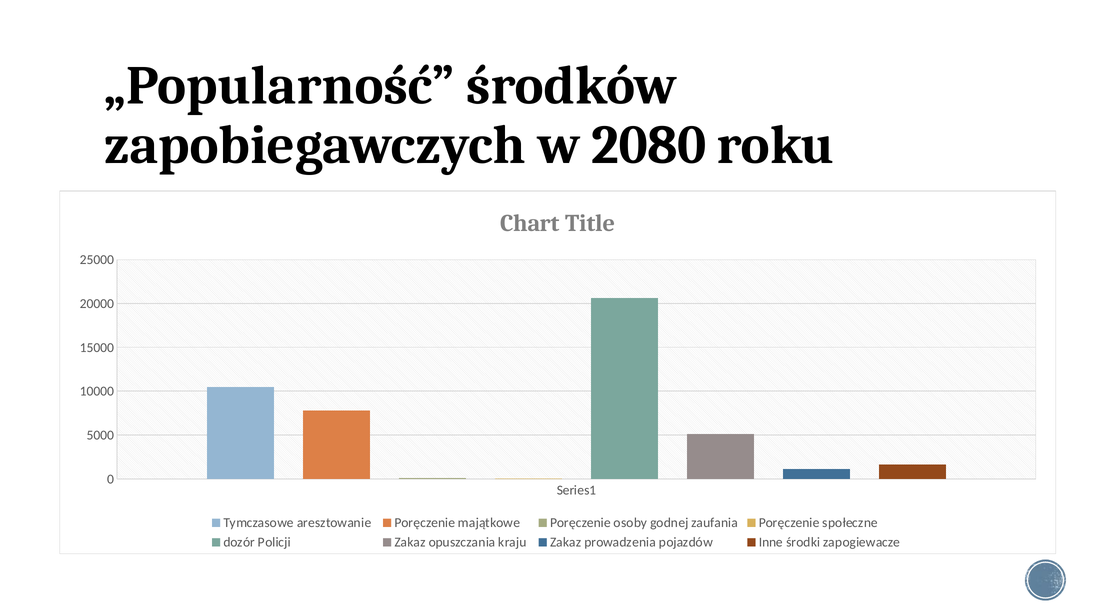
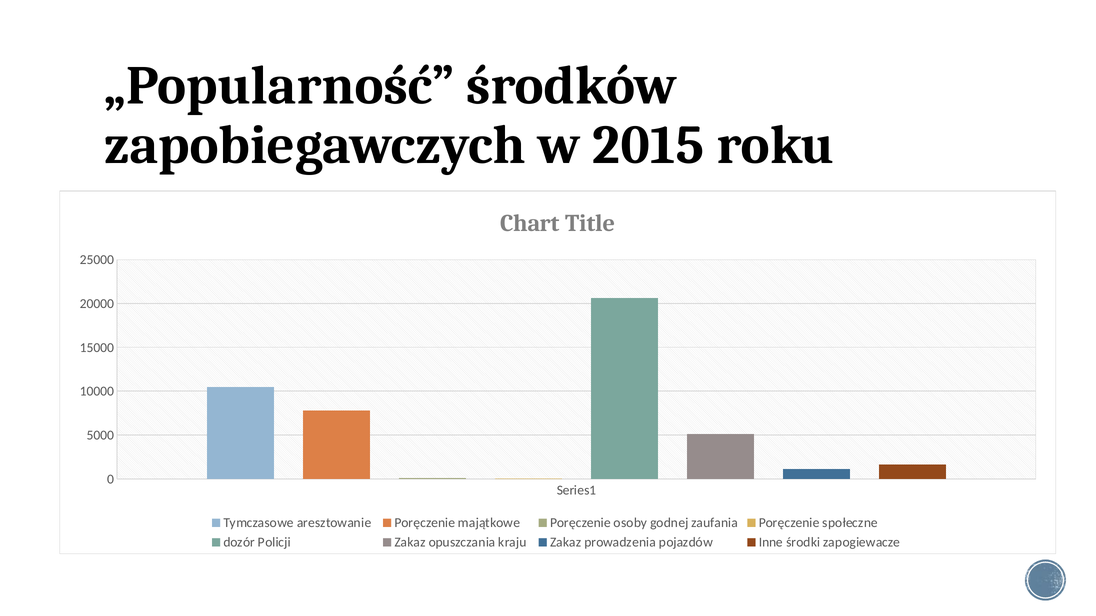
2080: 2080 -> 2015
